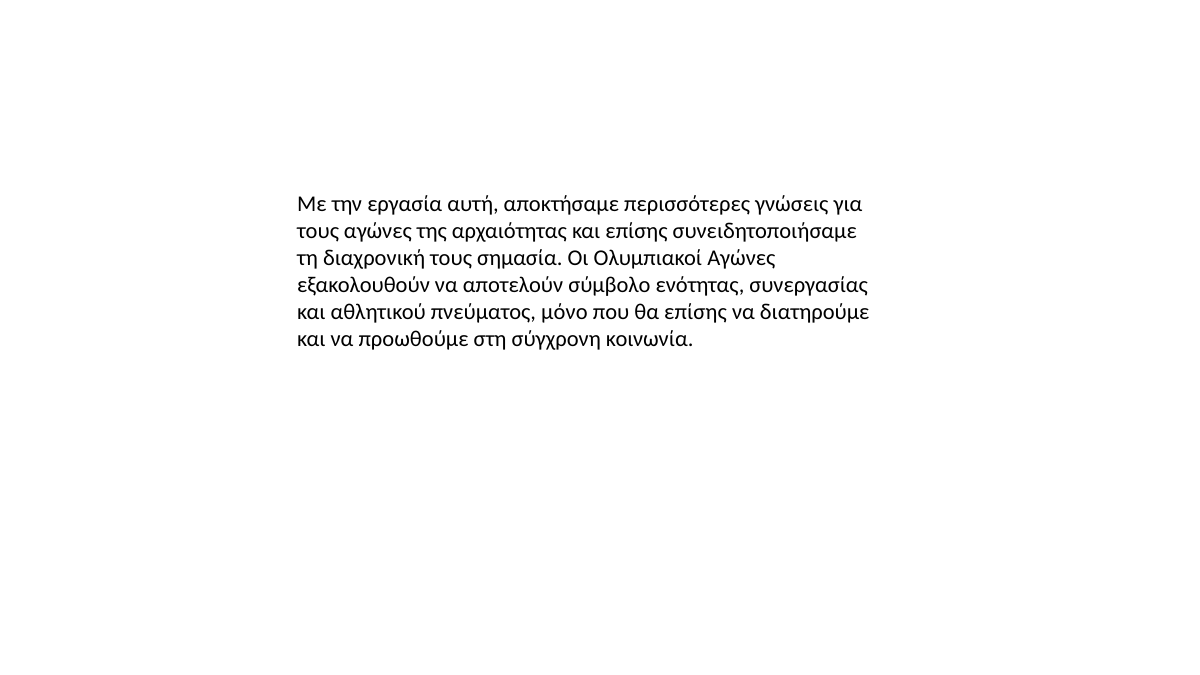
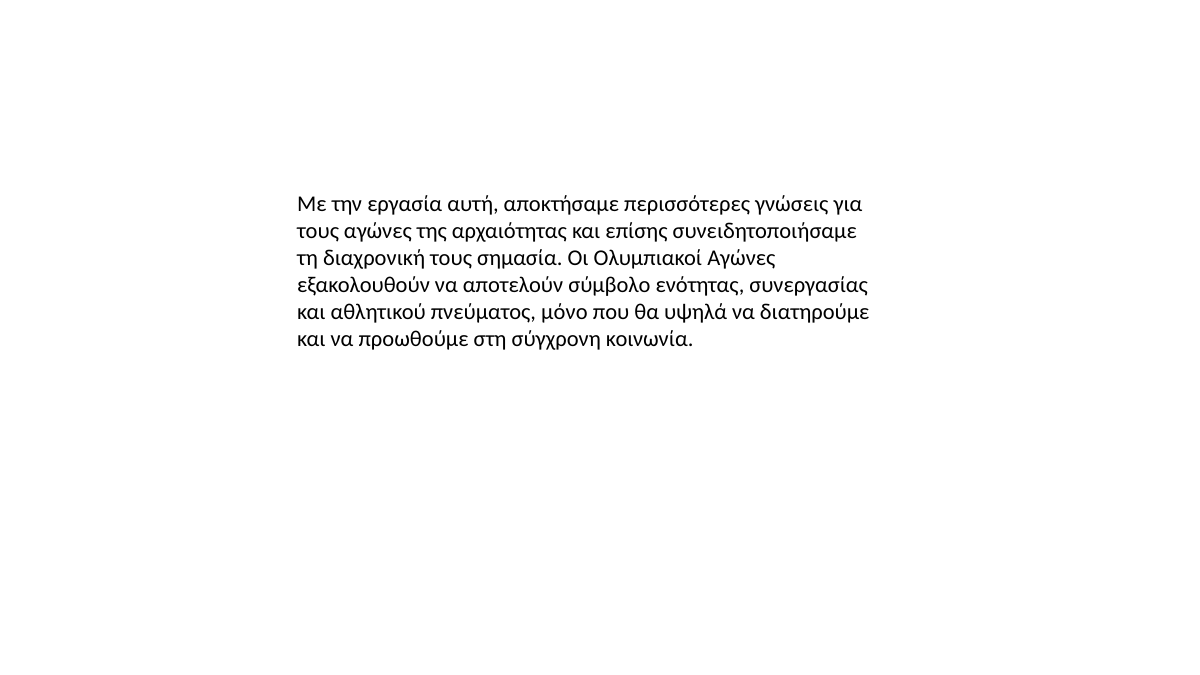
θα επίσης: επίσης -> υψηλά
